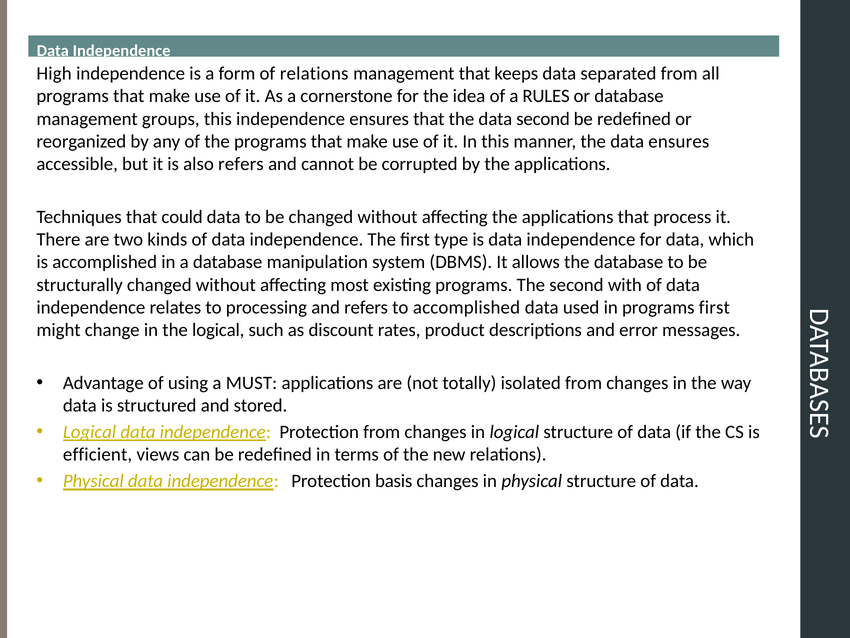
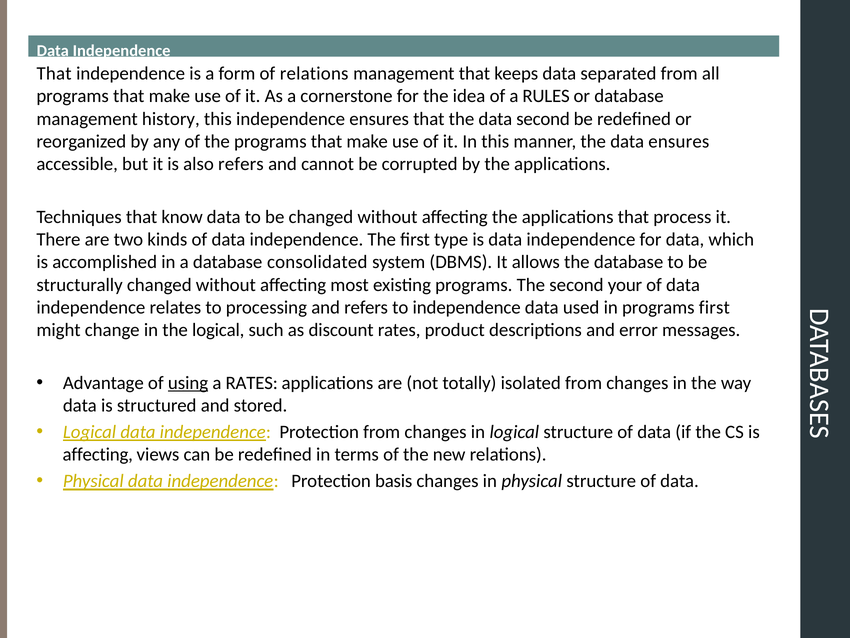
High at (54, 73): High -> That
groups: groups -> history
could: could -> know
manipulation: manipulation -> consolidated
with: with -> your
to accomplished: accomplished -> independence
using underline: none -> present
a MUST: MUST -> RATES
efficient at (98, 454): efficient -> affecting
